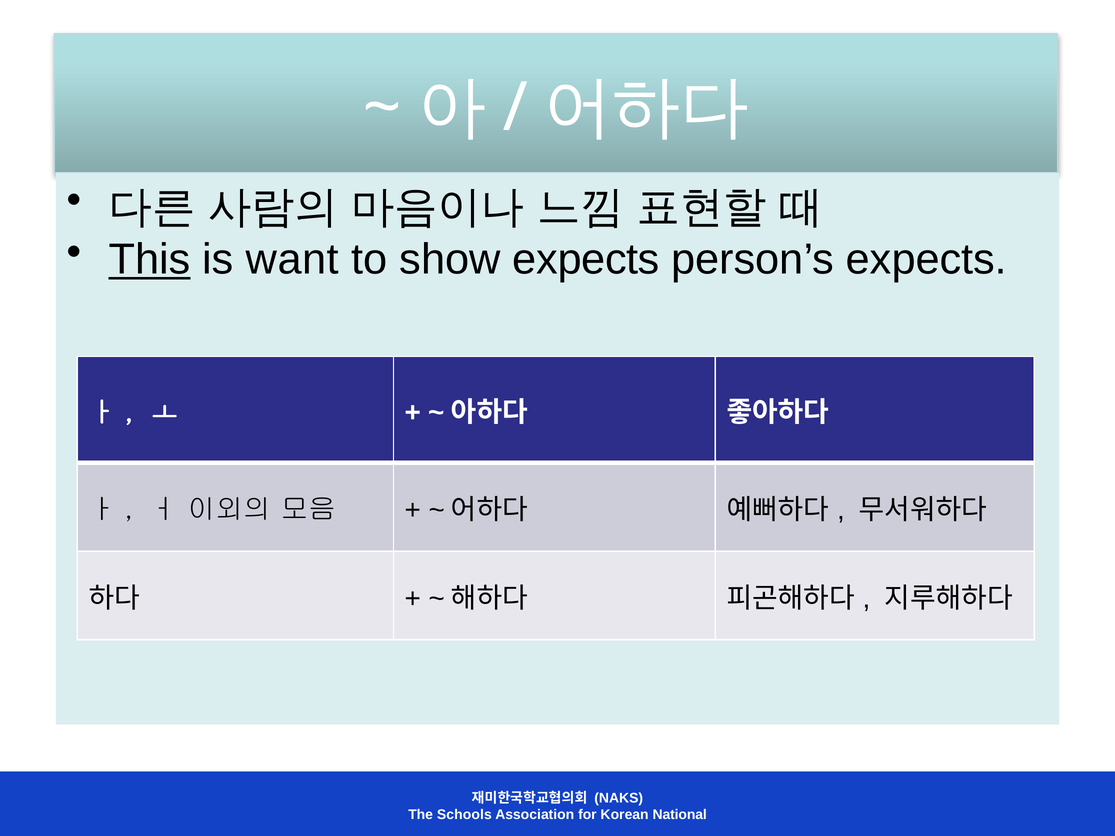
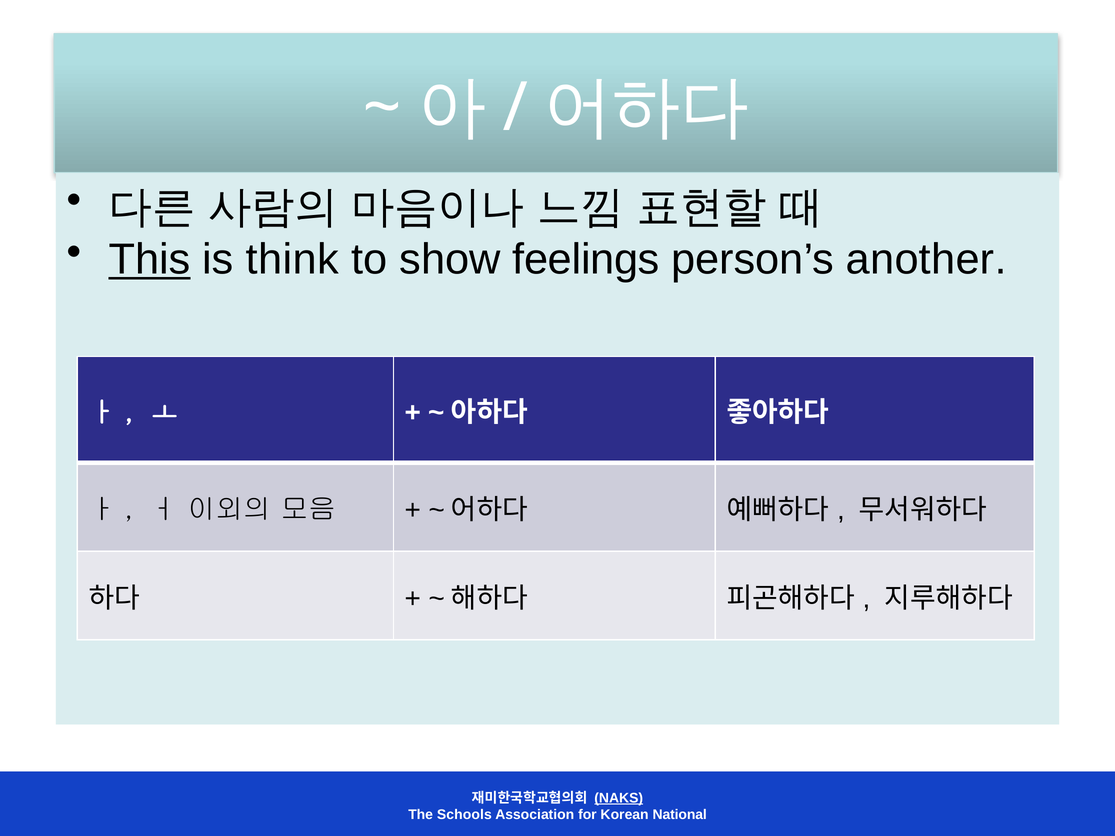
want: want -> think
show expects: expects -> feelings
person’s expects: expects -> another
NAKS underline: none -> present
